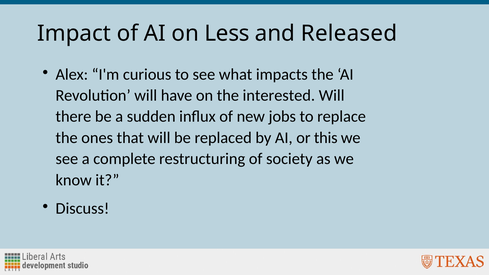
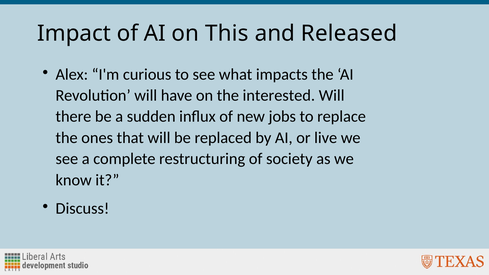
Less: Less -> This
this: this -> live
